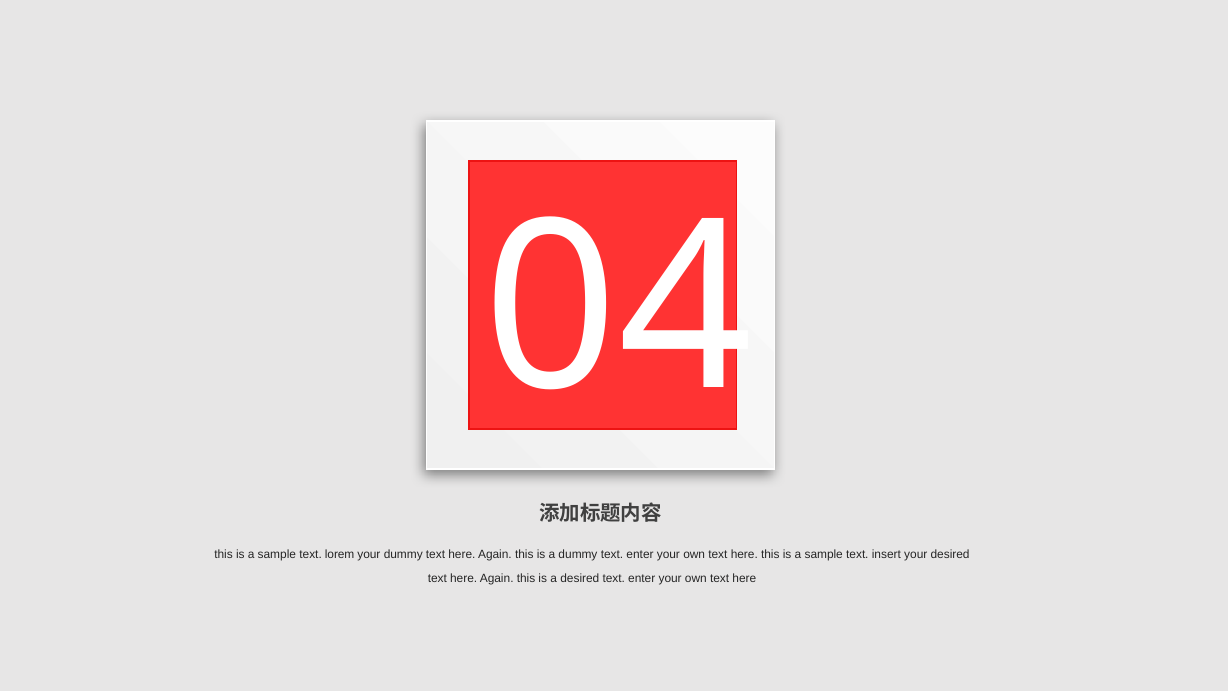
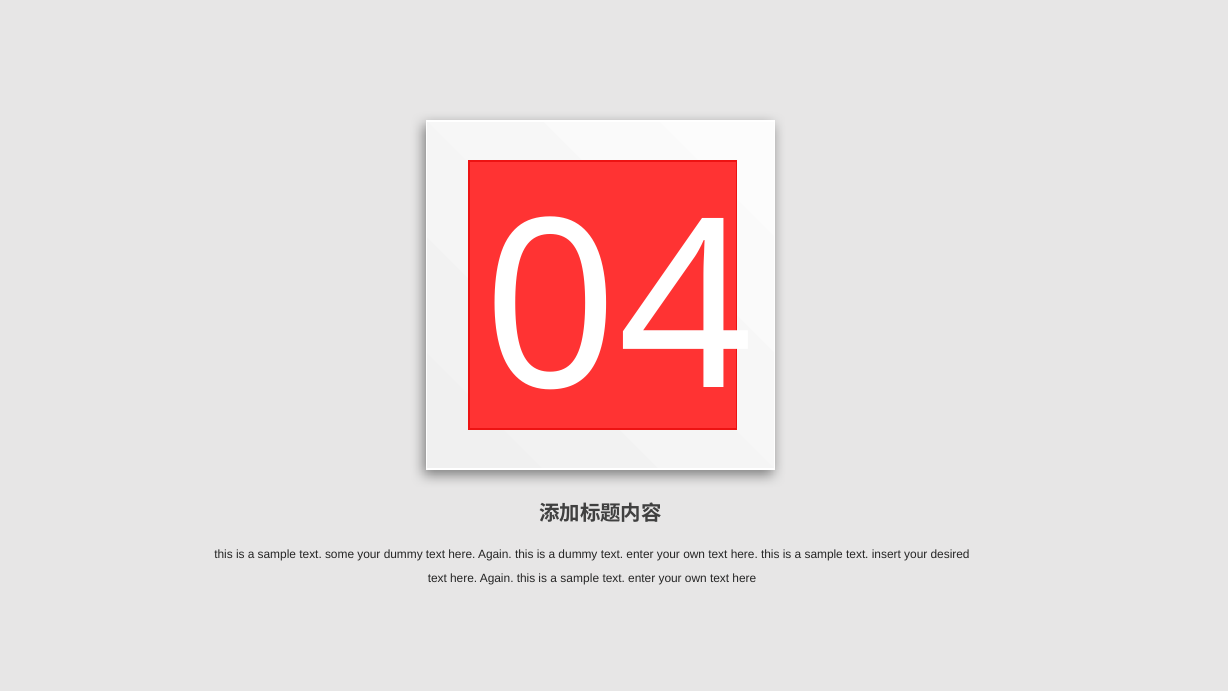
lorem: lorem -> some
desired at (580, 578): desired -> sample
